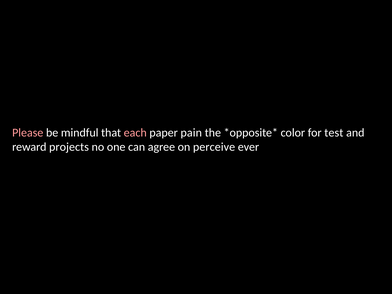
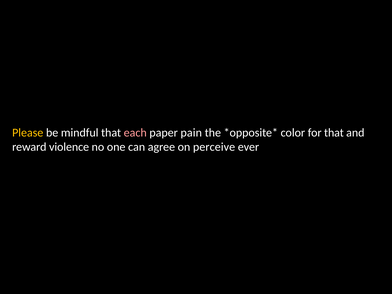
Please colour: pink -> yellow
for test: test -> that
projects: projects -> violence
